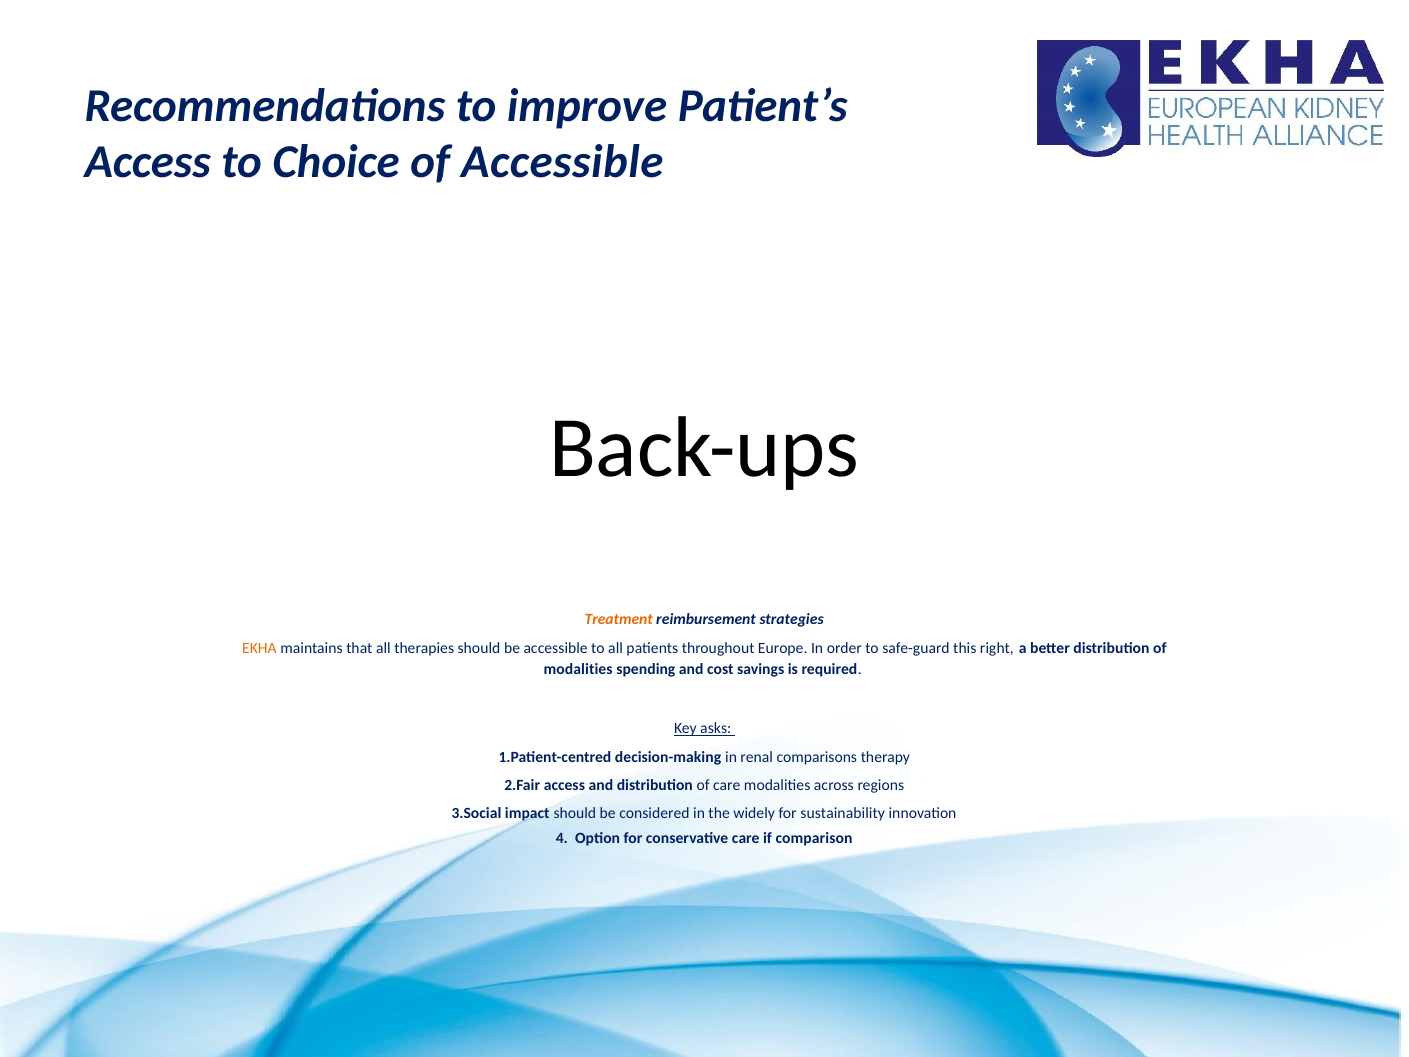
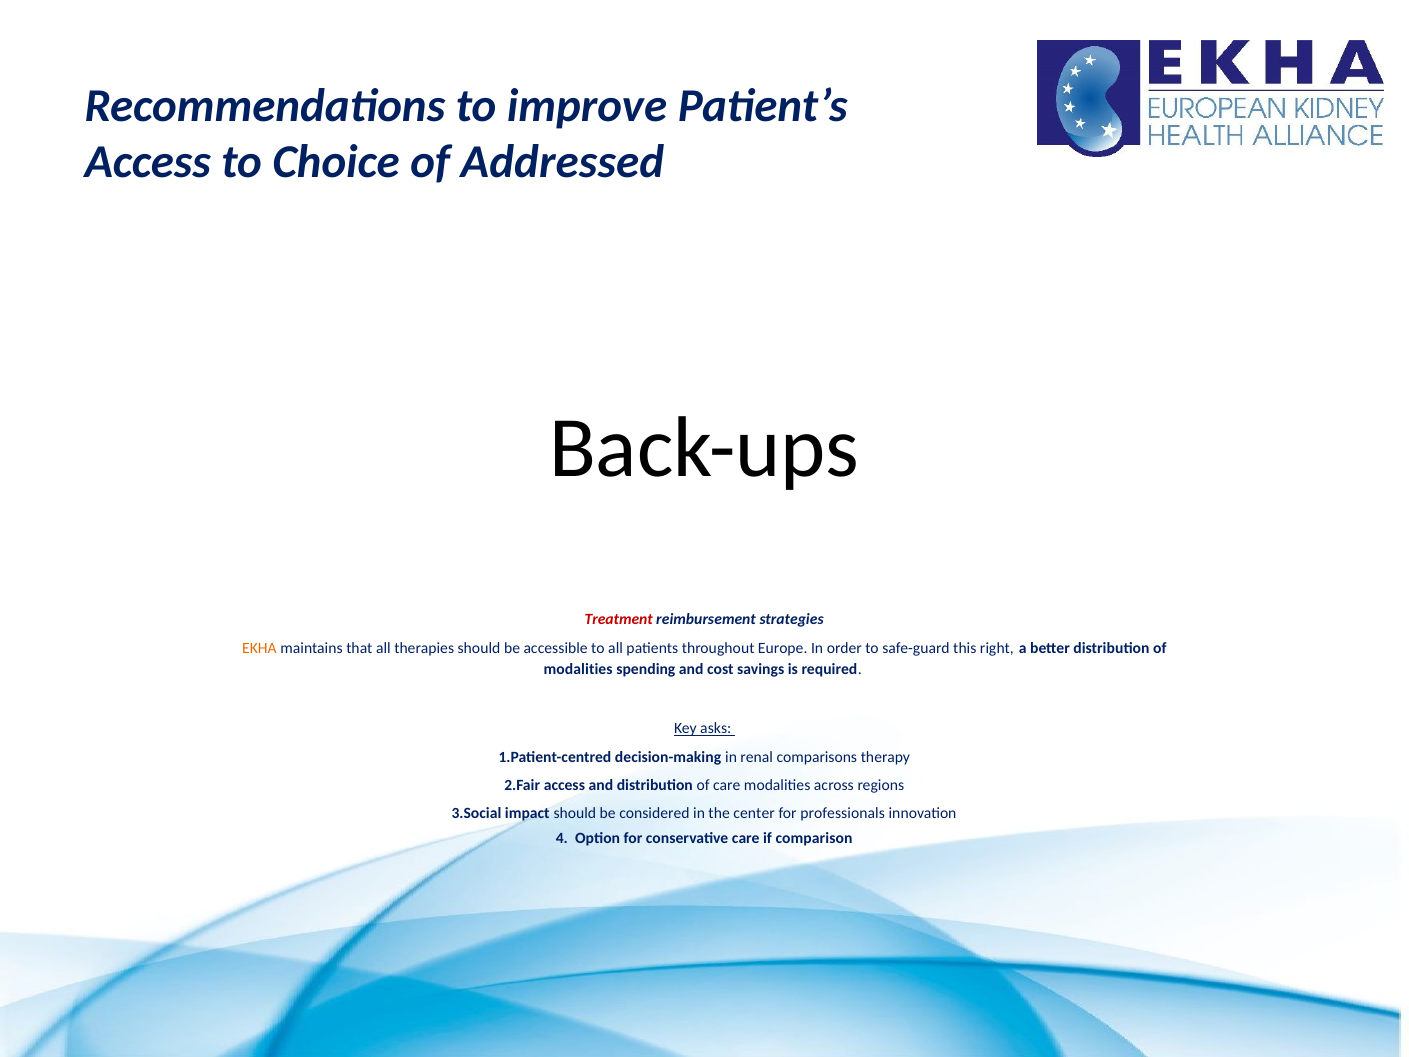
of Accessible: Accessible -> Addressed
Treatment colour: orange -> red
widely: widely -> center
sustainability: sustainability -> professionals
